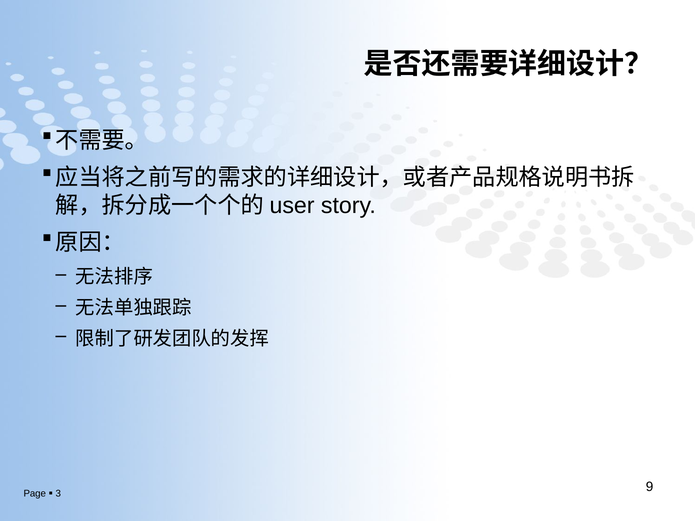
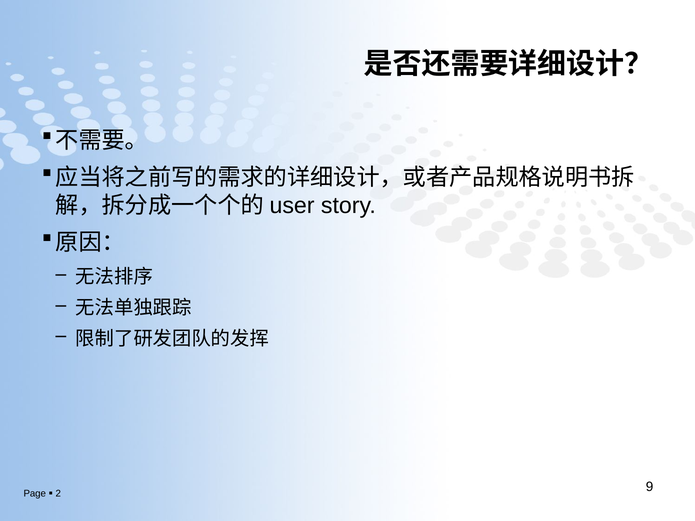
3: 3 -> 2
